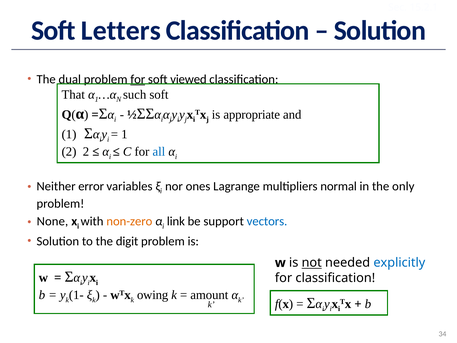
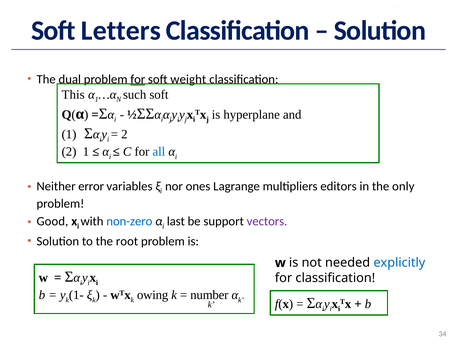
viewed: viewed -> weight
That: That -> This
appropriate: appropriate -> hyperplane
1 at (124, 134): 1 -> 2
2 2: 2 -> 1
normal: normal -> editors
None: None -> Good
non-zero colour: orange -> blue
link: link -> last
vectors colour: blue -> purple
digit: digit -> root
not underline: present -> none
amount: amount -> number
